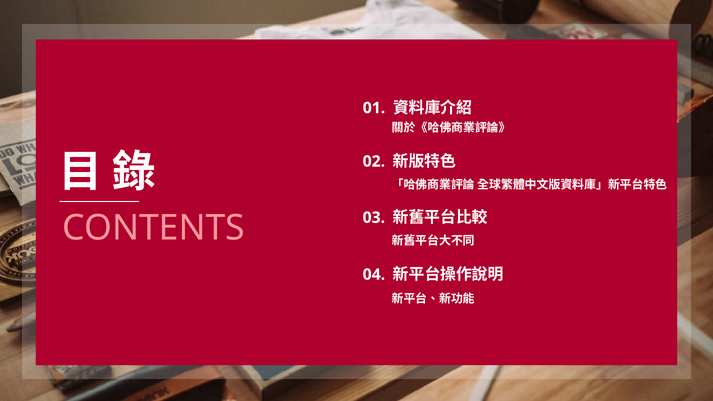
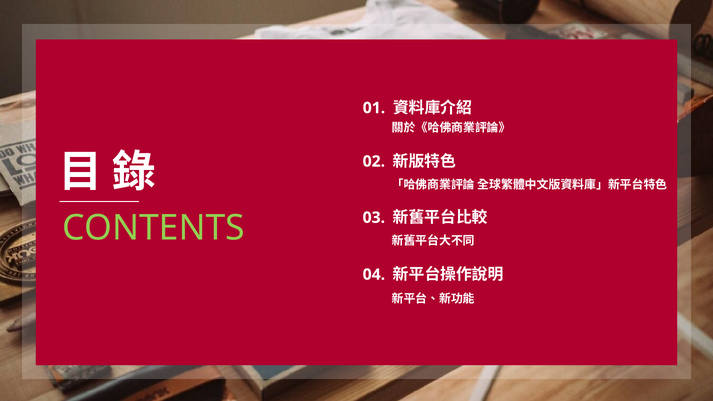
CONTENTS colour: pink -> light green
